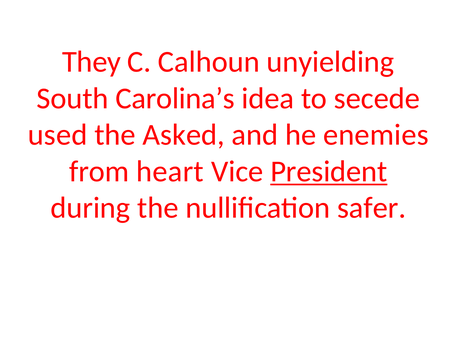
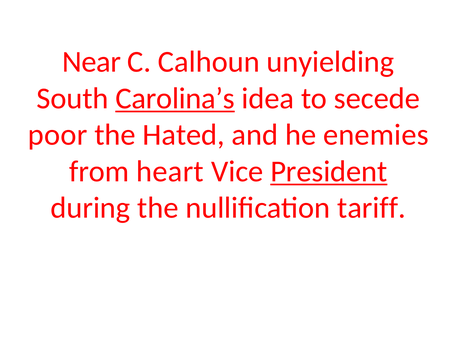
They: They -> Near
Carolina’s underline: none -> present
used: used -> poor
Asked: Asked -> Hated
safer: safer -> tariff
